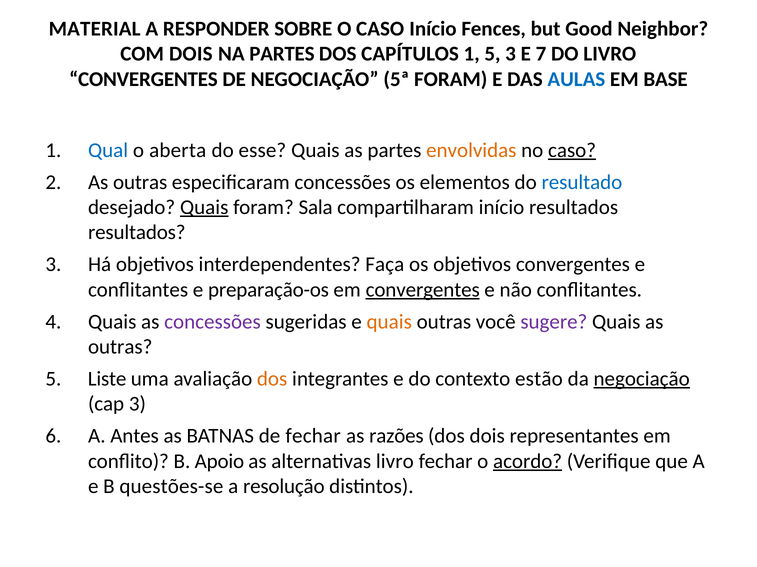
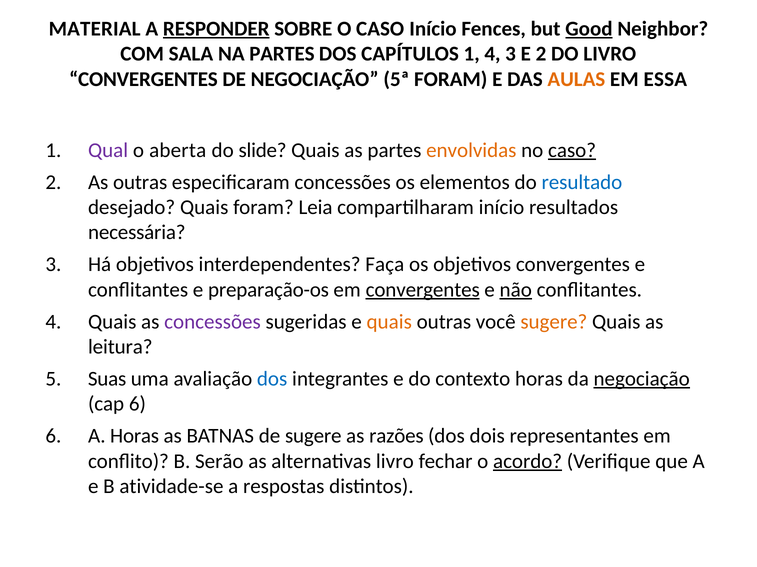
RESPONDER underline: none -> present
Good underline: none -> present
COM DOIS: DOIS -> SALA
1 5: 5 -> 4
E 7: 7 -> 2
AULAS colour: blue -> orange
BASE: BASE -> ESSA
Qual colour: blue -> purple
esse: esse -> slide
Quais at (204, 208) underline: present -> none
Sala: Sala -> Leia
resultados at (137, 233): resultados -> necessária
não underline: none -> present
sugere at (554, 322) colour: purple -> orange
outras at (120, 347): outras -> leitura
Liste: Liste -> Suas
dos at (272, 379) colour: orange -> blue
contexto estão: estão -> horas
cap 3: 3 -> 6
A Antes: Antes -> Horas
de fechar: fechar -> sugere
Apoio: Apoio -> Serão
questões-se: questões-se -> atividade-se
resolução: resolução -> respostas
